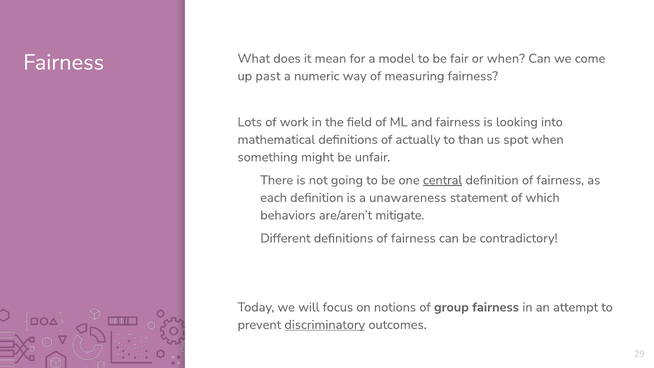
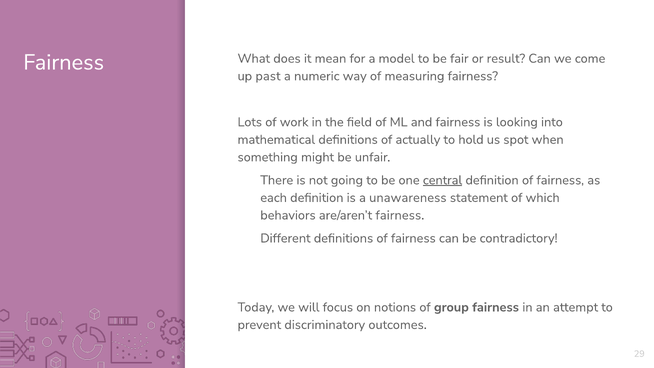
or when: when -> result
than: than -> hold
are/aren’t mitigate: mitigate -> fairness
discriminatory underline: present -> none
